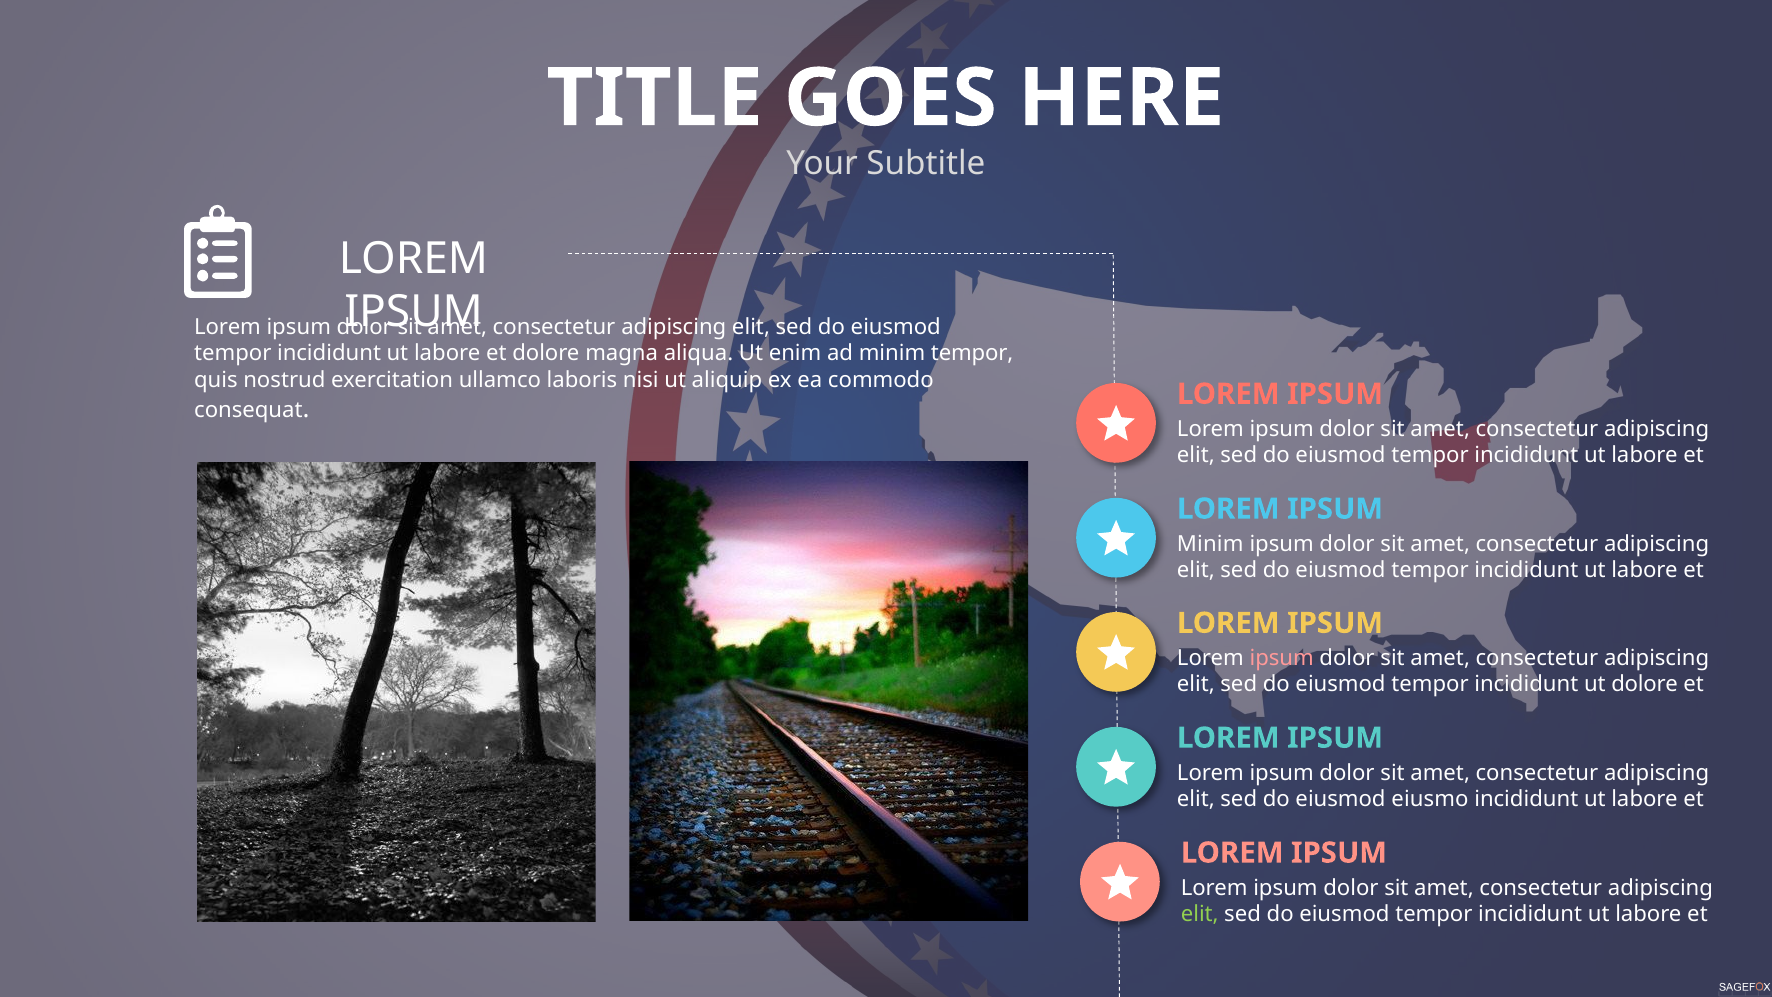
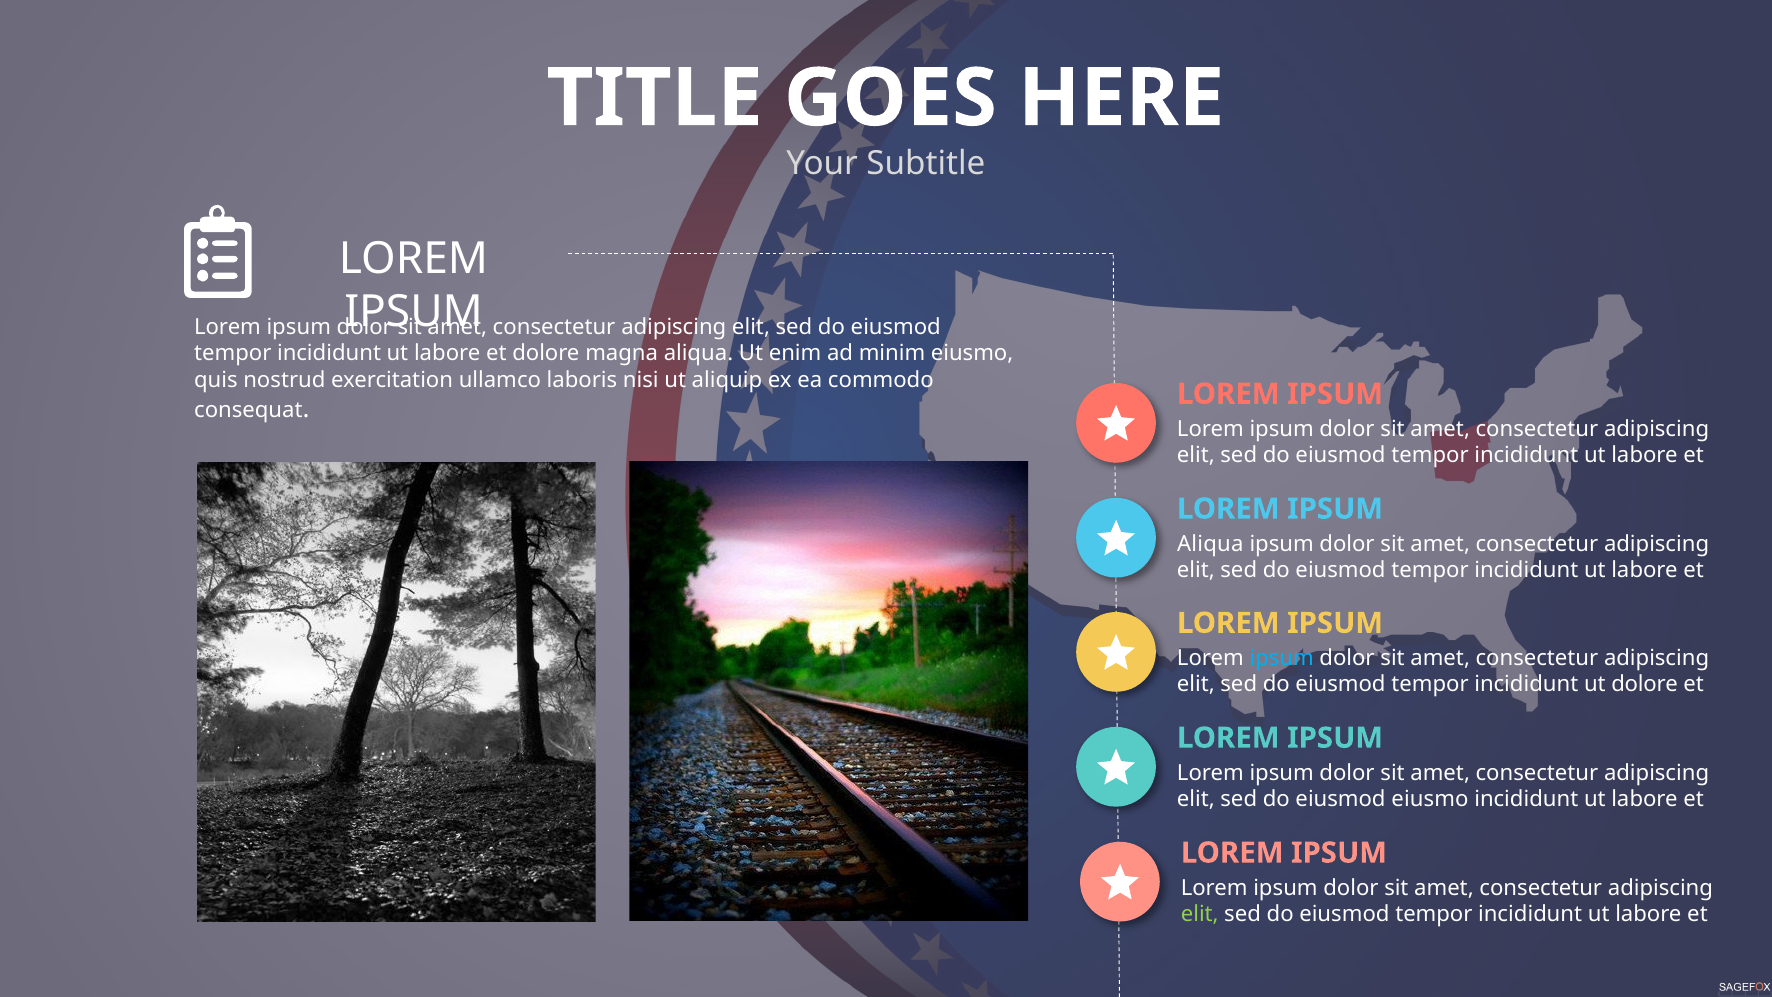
minim tempor: tempor -> eiusmo
Minim at (1210, 544): Minim -> Aliqua
ipsum at (1282, 658) colour: pink -> light blue
